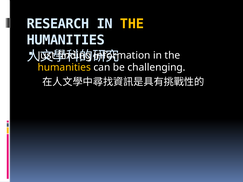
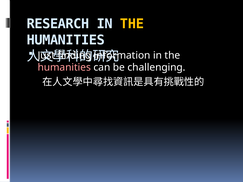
humanities at (64, 68) colour: yellow -> pink
